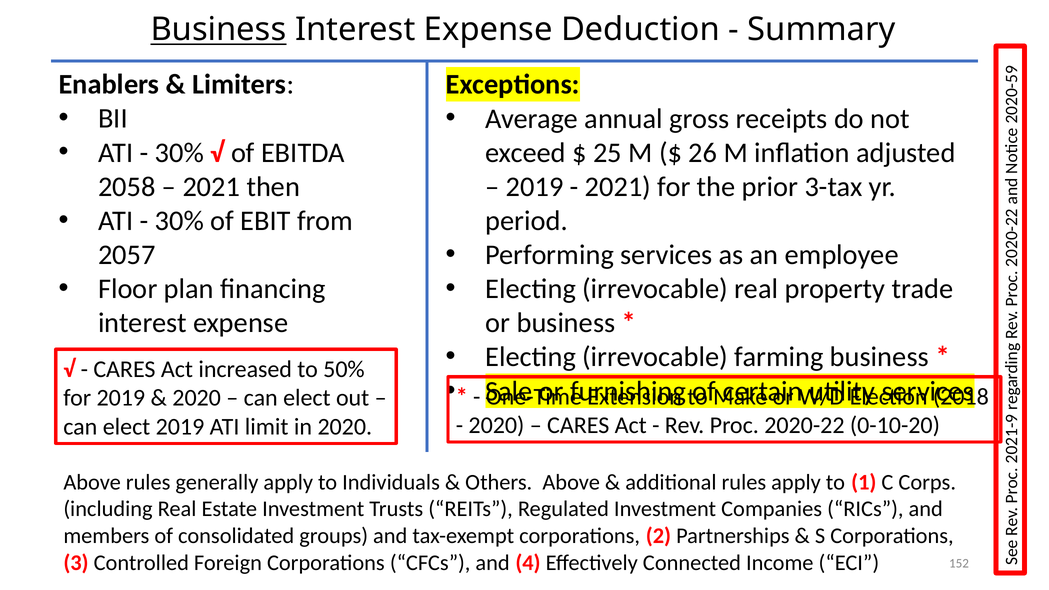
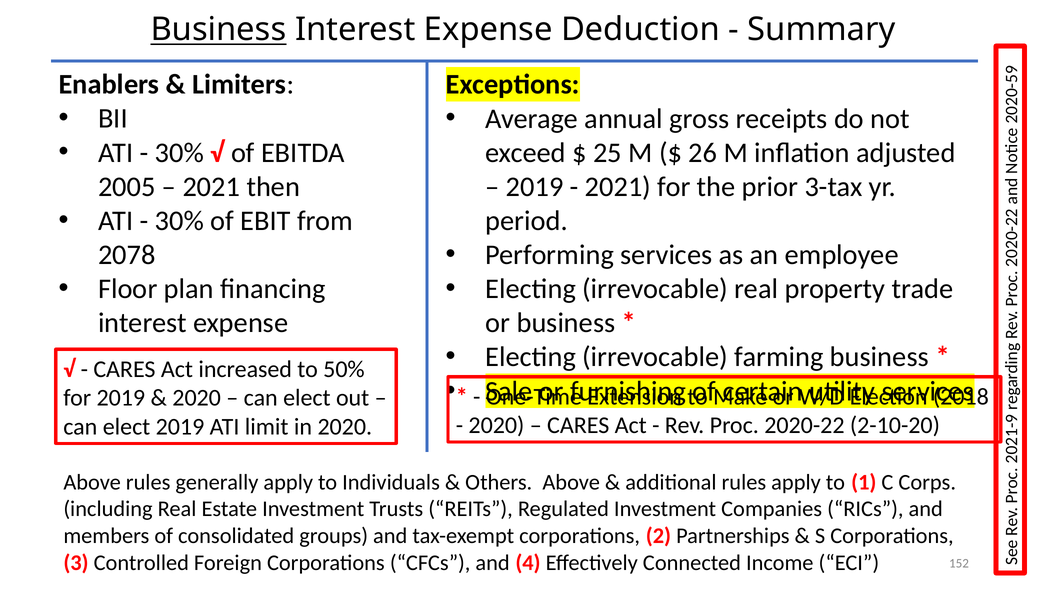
2058: 2058 -> 2005
2057: 2057 -> 2078
0-10-20: 0-10-20 -> 2-10-20
